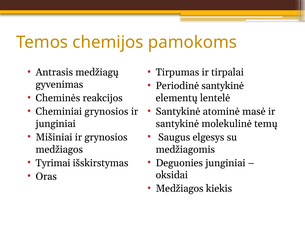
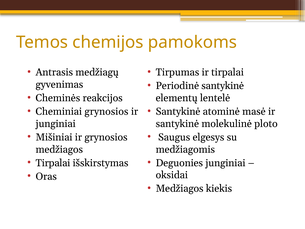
temų: temų -> ploto
Tyrimai at (53, 163): Tyrimai -> Tirpalai
